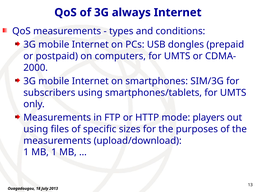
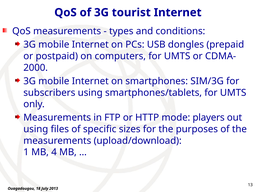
always: always -> tourist
MB 1: 1 -> 4
